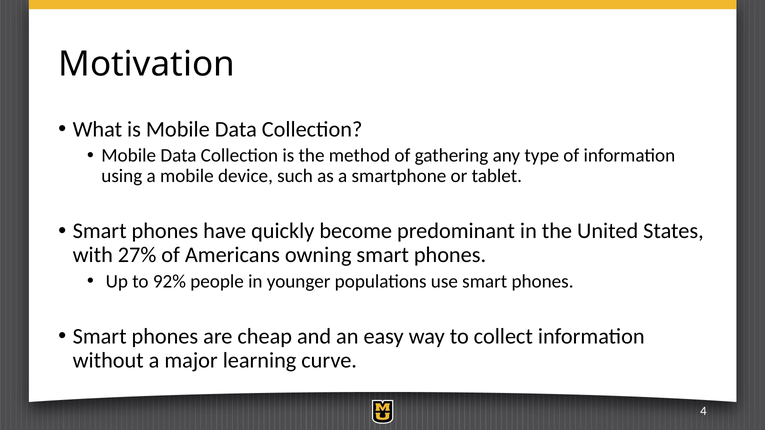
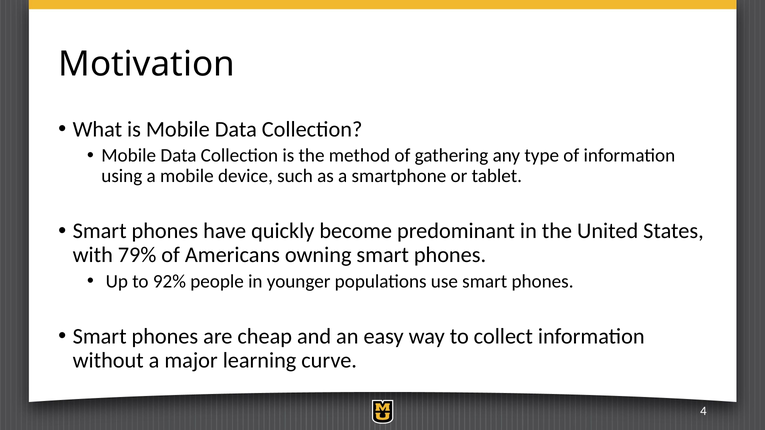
27%: 27% -> 79%
